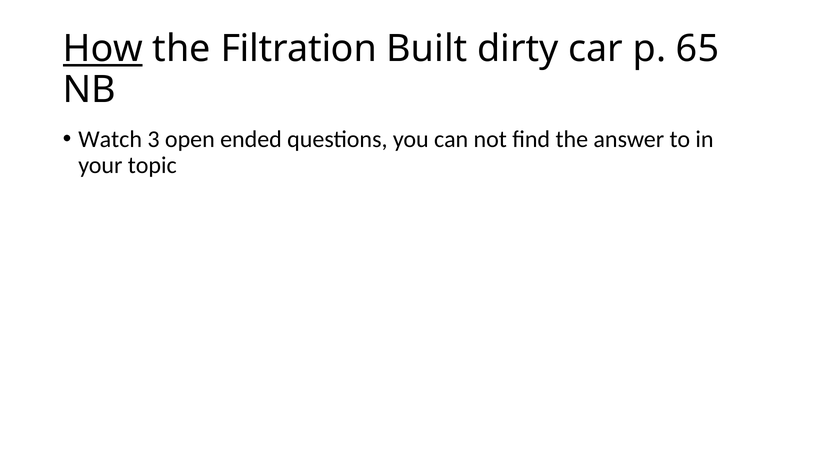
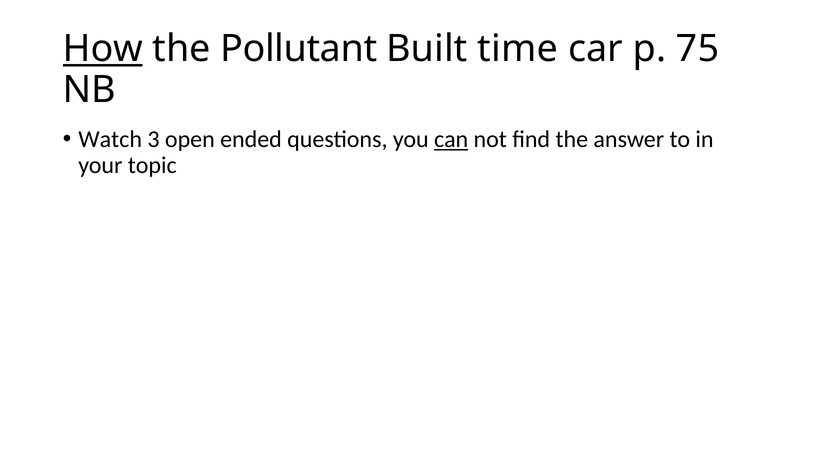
Filtration: Filtration -> Pollutant
dirty: dirty -> time
65: 65 -> 75
can underline: none -> present
